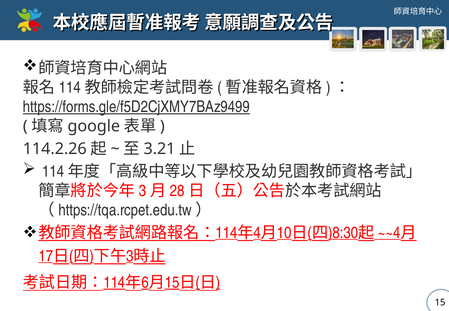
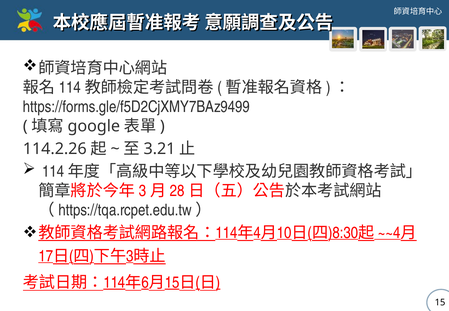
https://forms.gle/f5D2CjXMY7BAz9499 underline: present -> none
